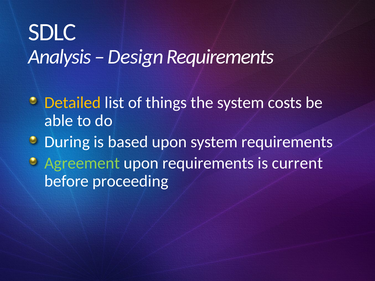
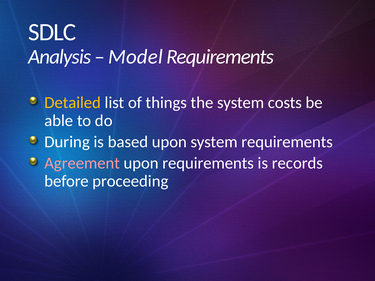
Design: Design -> Model
Agreement colour: light green -> pink
current: current -> records
